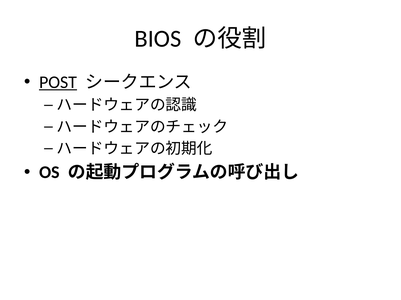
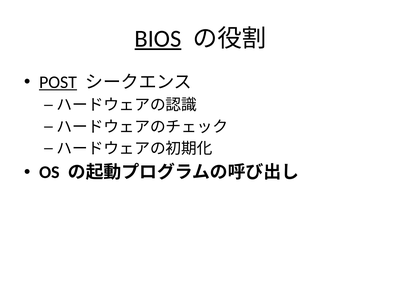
BIOS underline: none -> present
